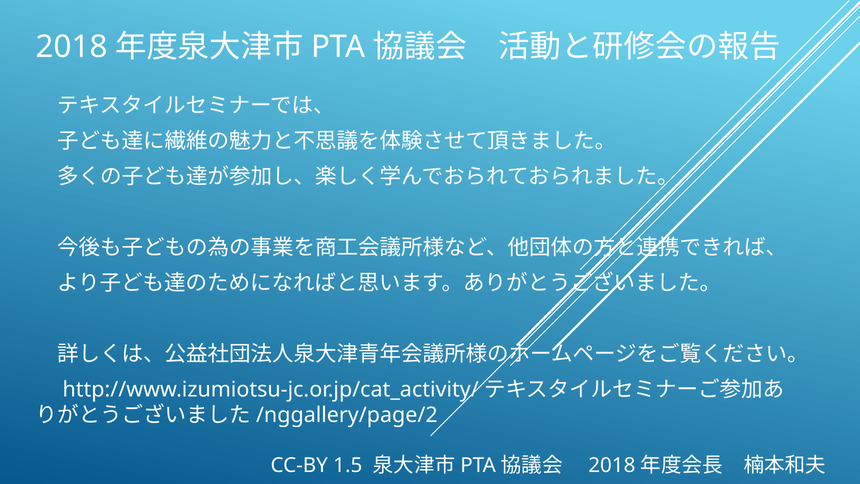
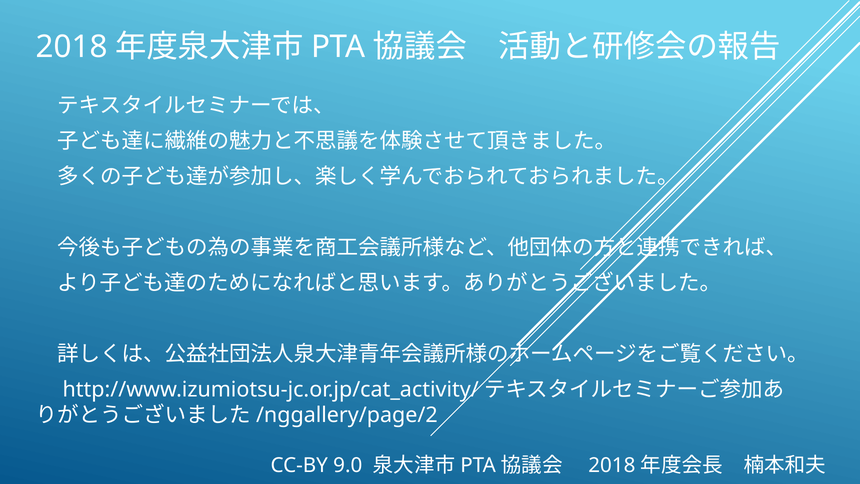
1.5: 1.5 -> 9.0
